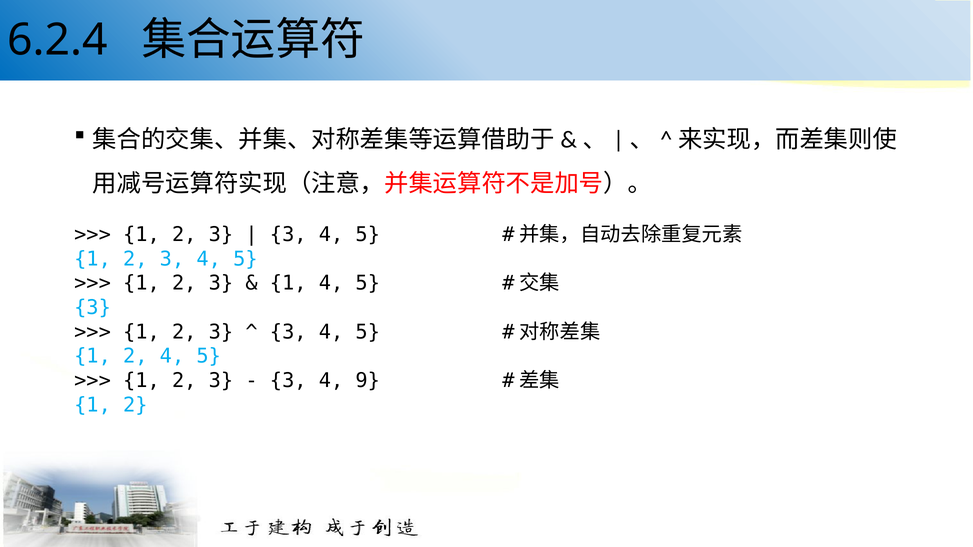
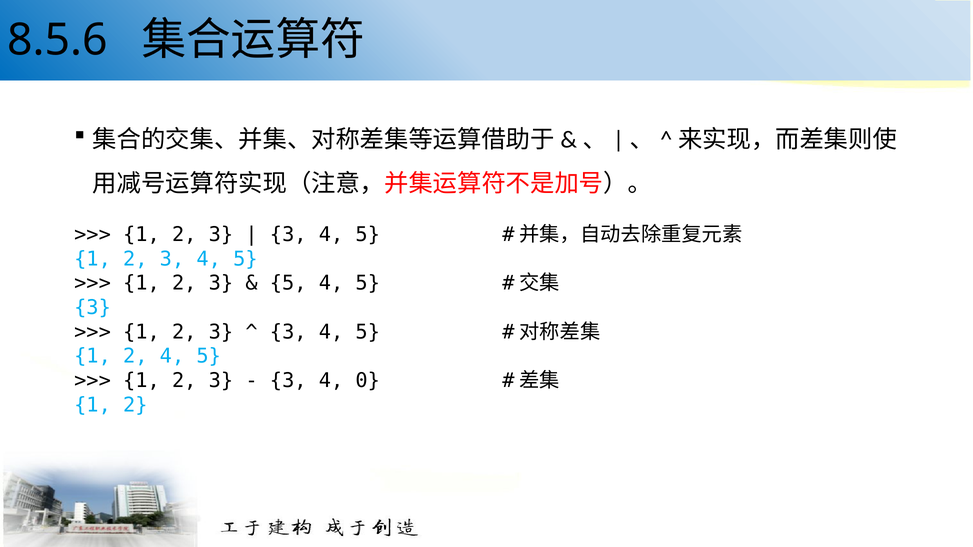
6.2.4: 6.2.4 -> 8.5.6
1 at (288, 283): 1 -> 5
9: 9 -> 0
